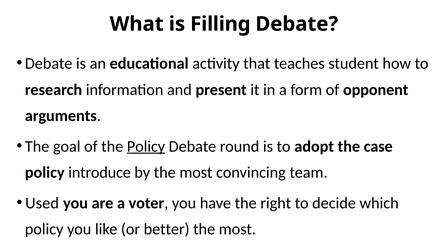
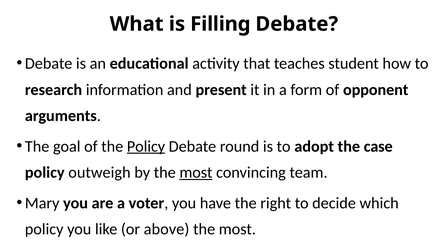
introduce: introduce -> outweigh
most at (196, 172) underline: none -> present
Used: Used -> Mary
better: better -> above
